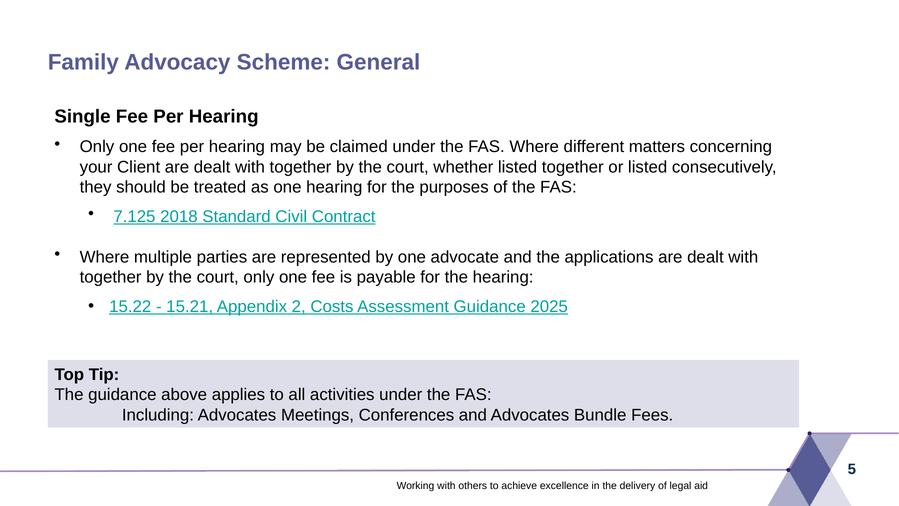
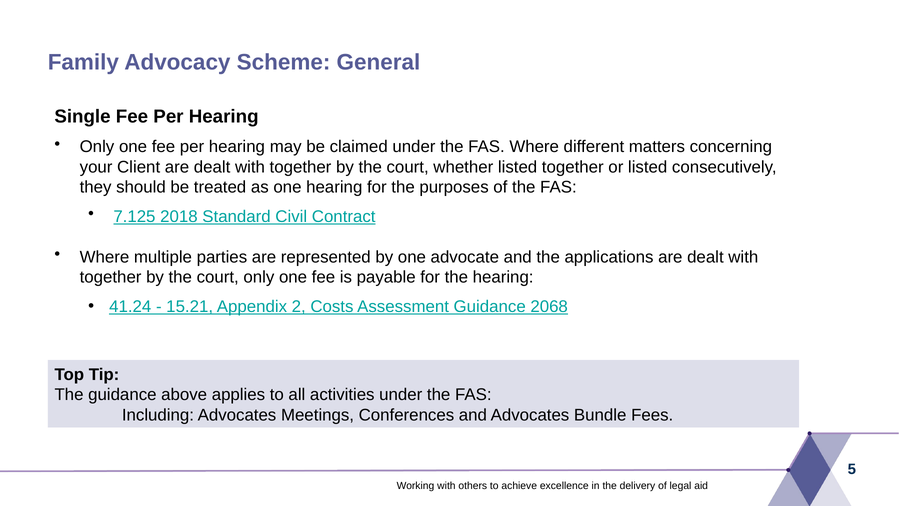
15.22: 15.22 -> 41.24
2025: 2025 -> 2068
